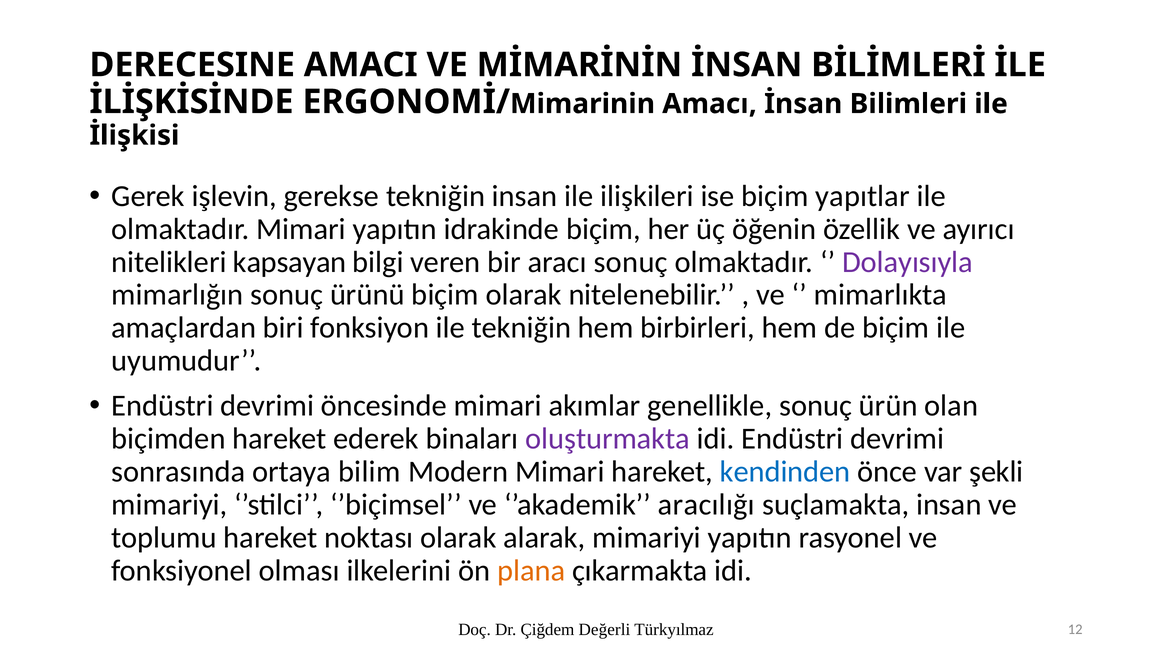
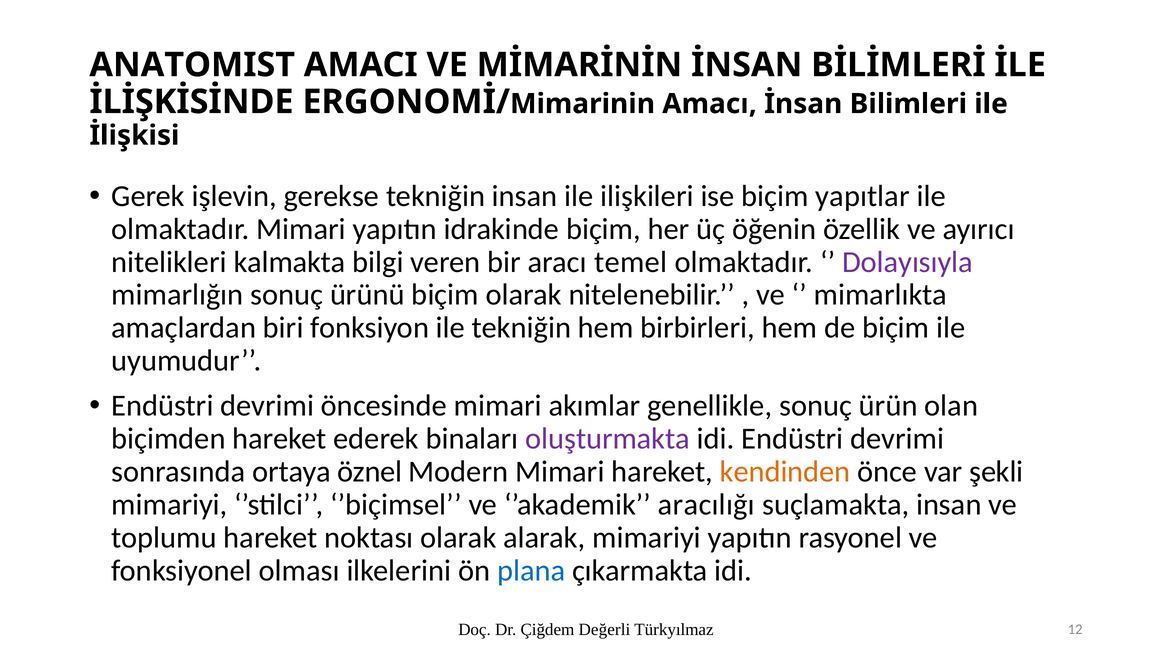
DERECESINE: DERECESINE -> ANATOMIST
kapsayan: kapsayan -> kalmakta
aracı sonuç: sonuç -> temel
bilim: bilim -> öznel
kendinden colour: blue -> orange
plana colour: orange -> blue
